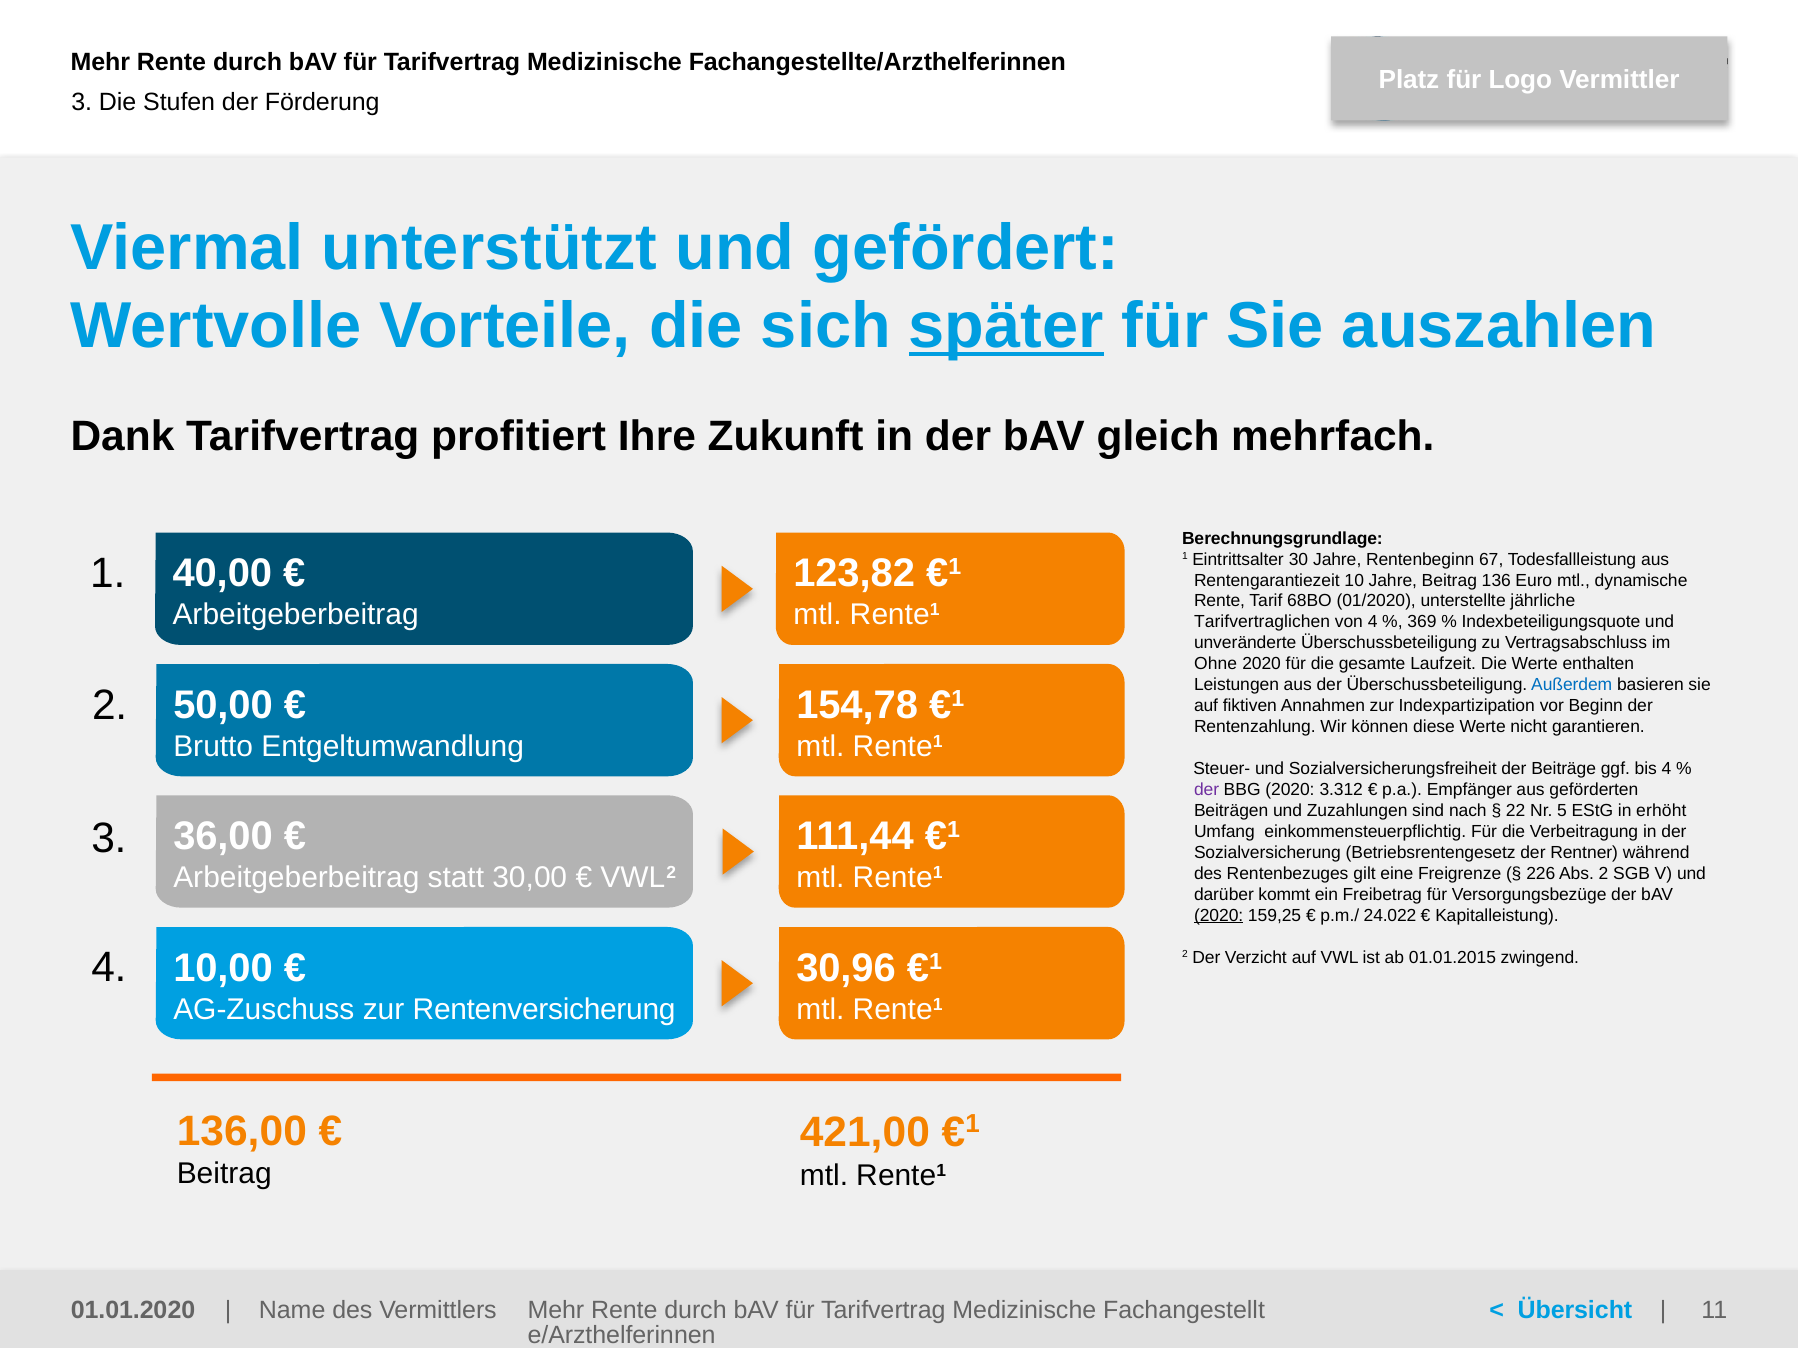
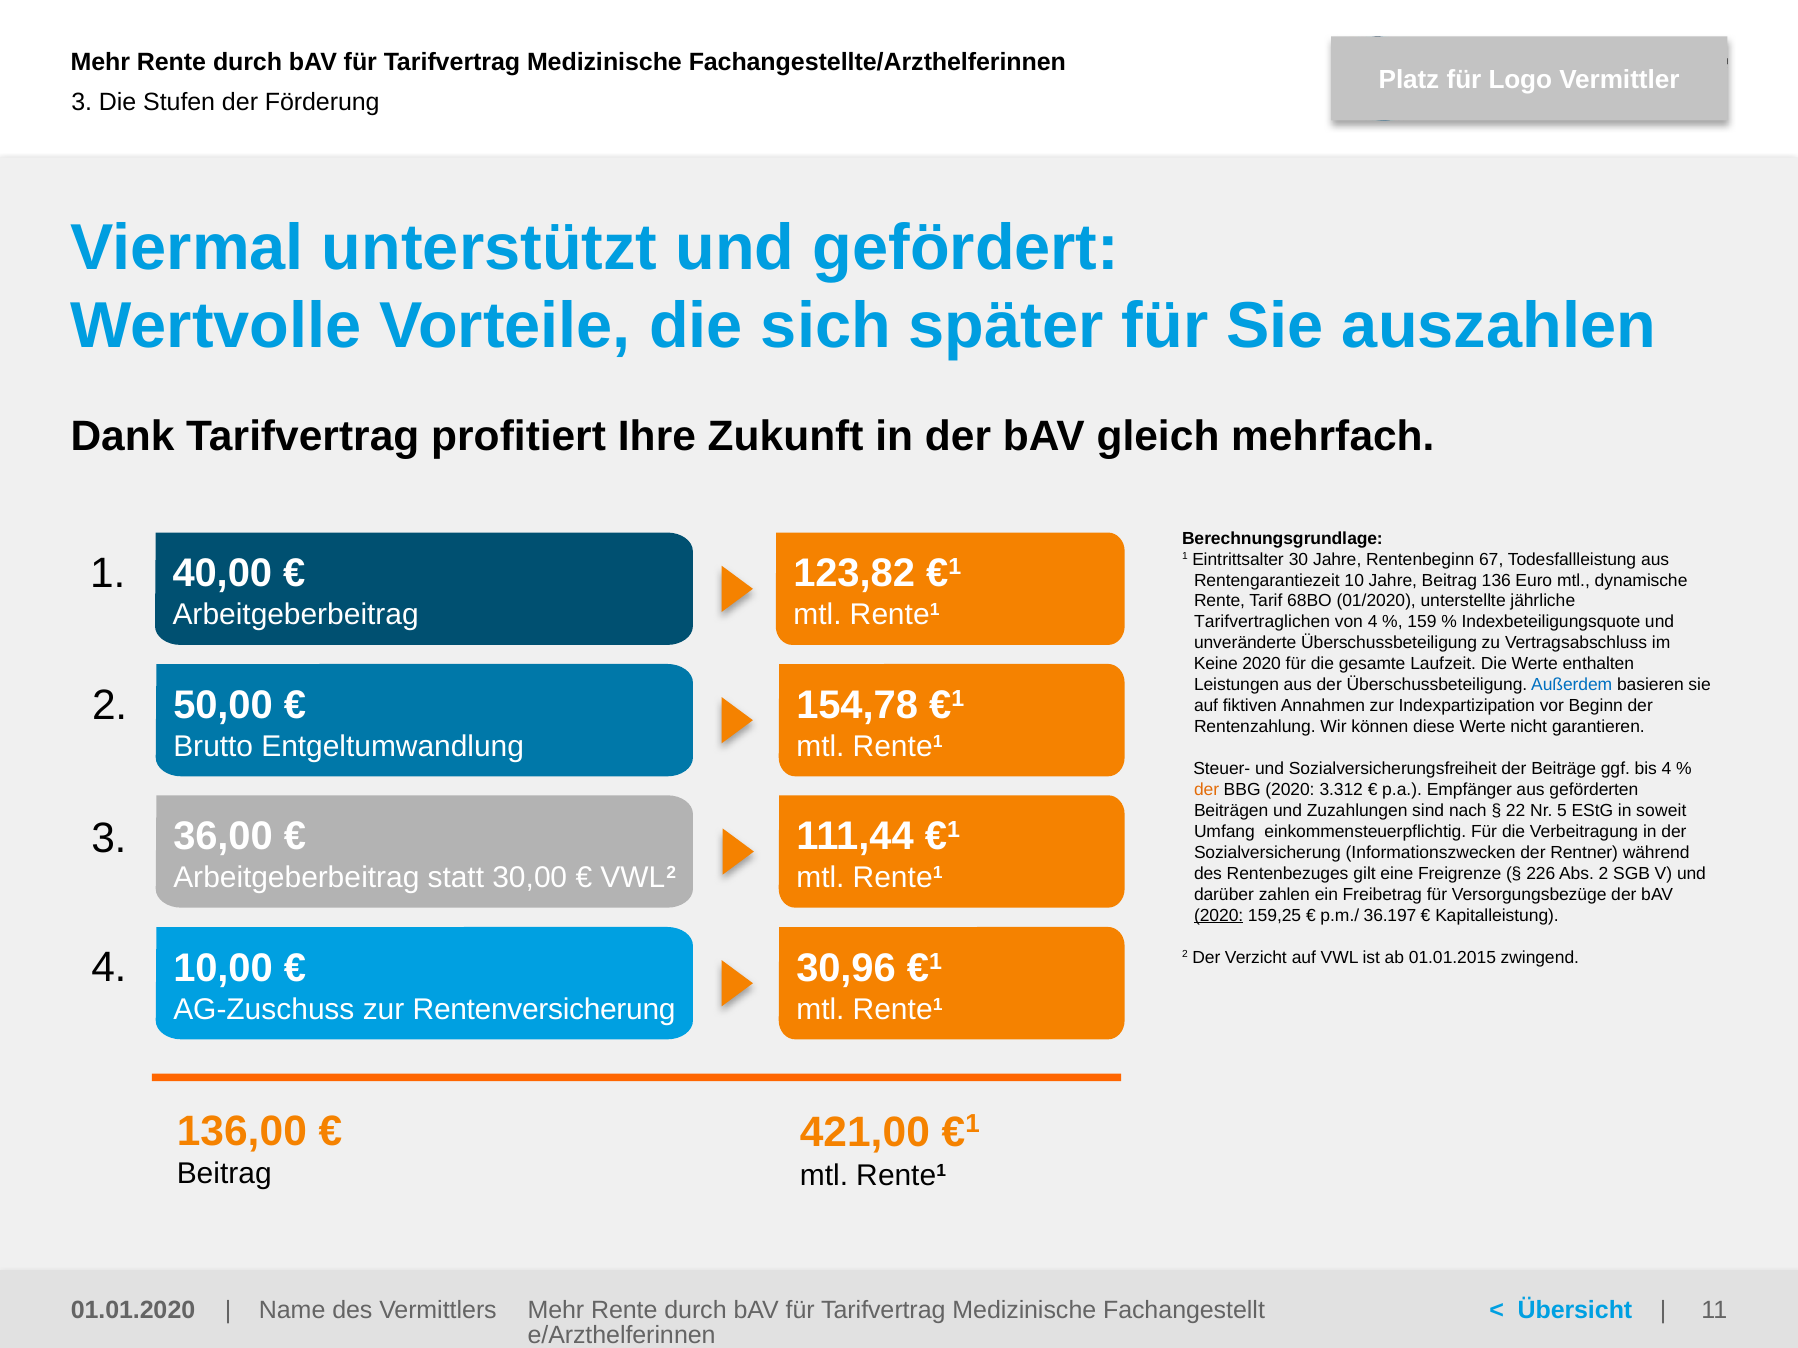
später underline: present -> none
369: 369 -> 159
Ohne: Ohne -> Keine
der at (1207, 790) colour: purple -> orange
erhöht: erhöht -> soweit
Betriebsrentengesetz: Betriebsrentengesetz -> Informationszwecken
kommt: kommt -> zahlen
24.022: 24.022 -> 36.197
